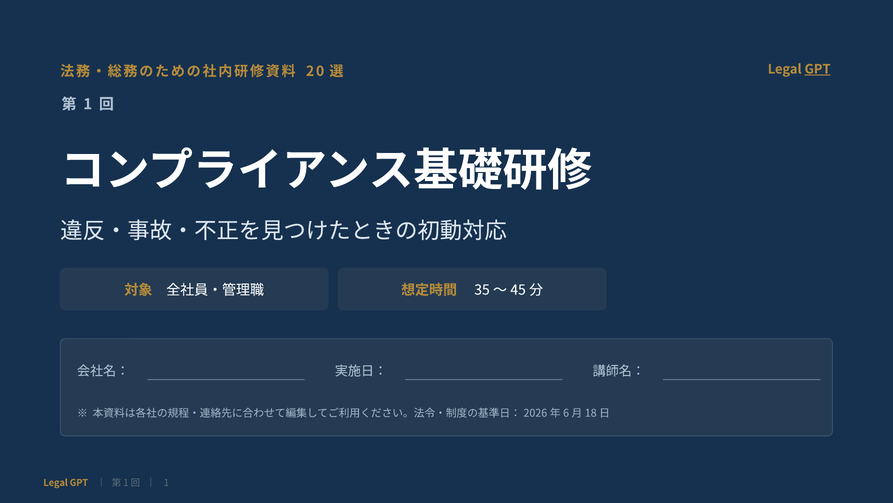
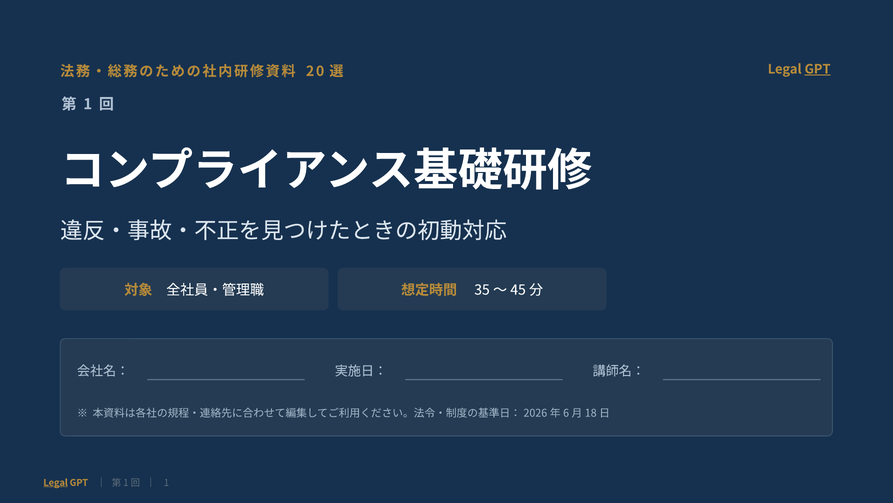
Legal at (56, 482) underline: none -> present
